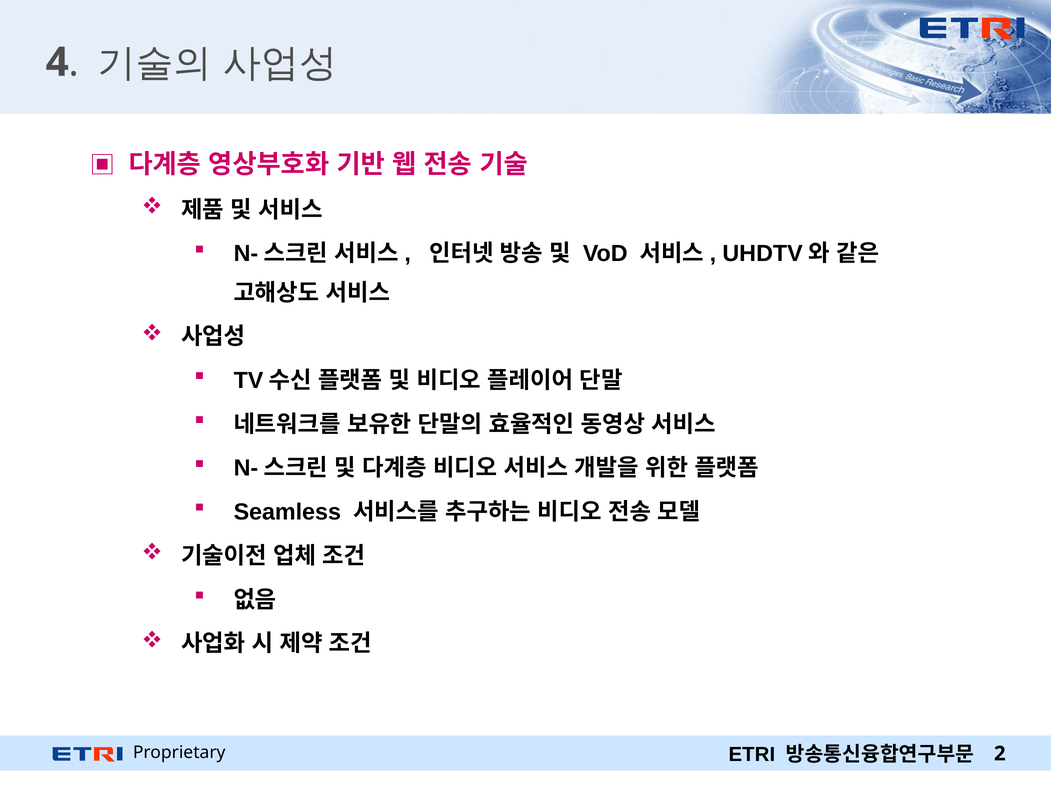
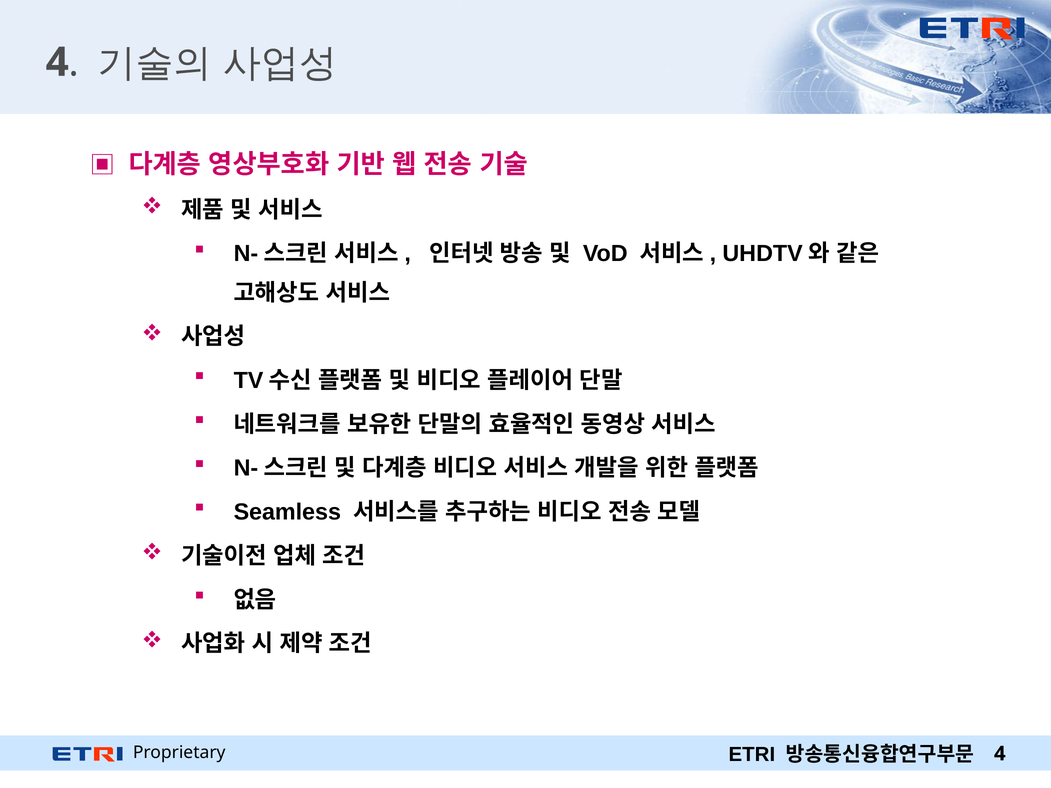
2 at (1000, 754): 2 -> 4
